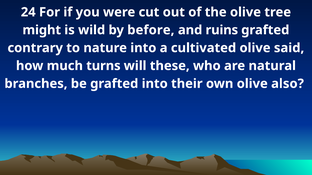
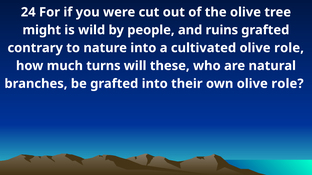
before: before -> people
cultivated olive said: said -> role
own olive also: also -> role
